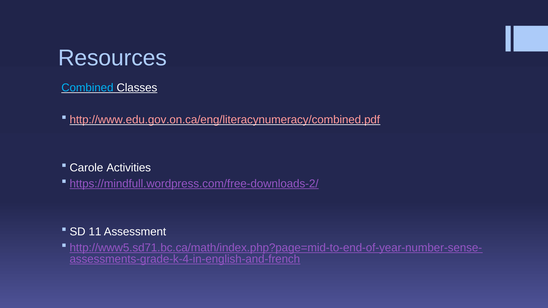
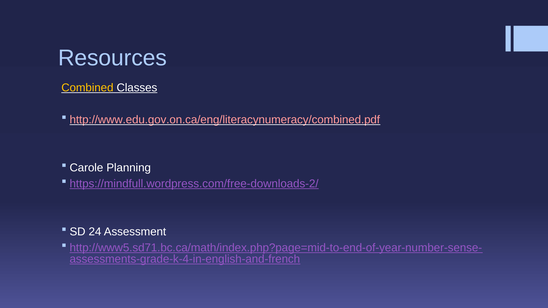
Combined colour: light blue -> yellow
Activities: Activities -> Planning
11: 11 -> 24
